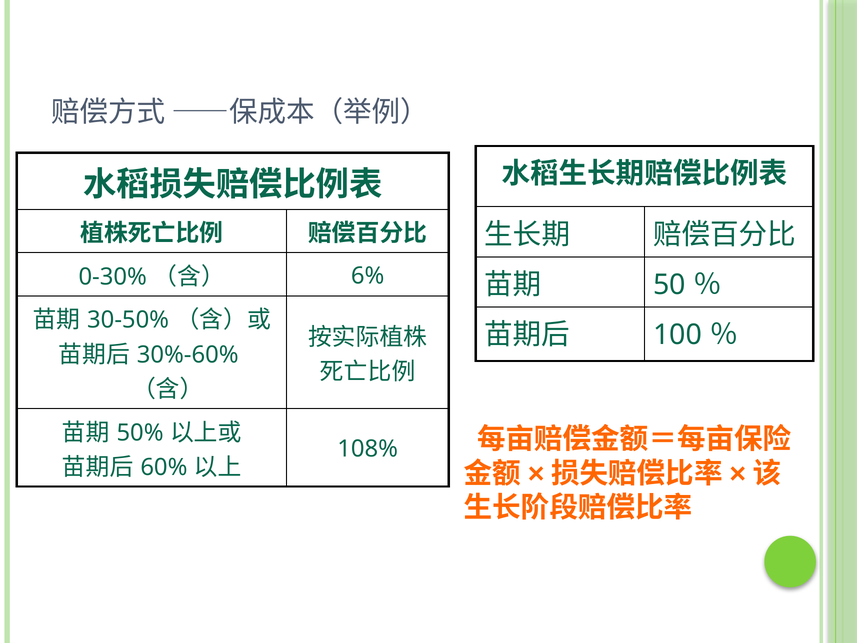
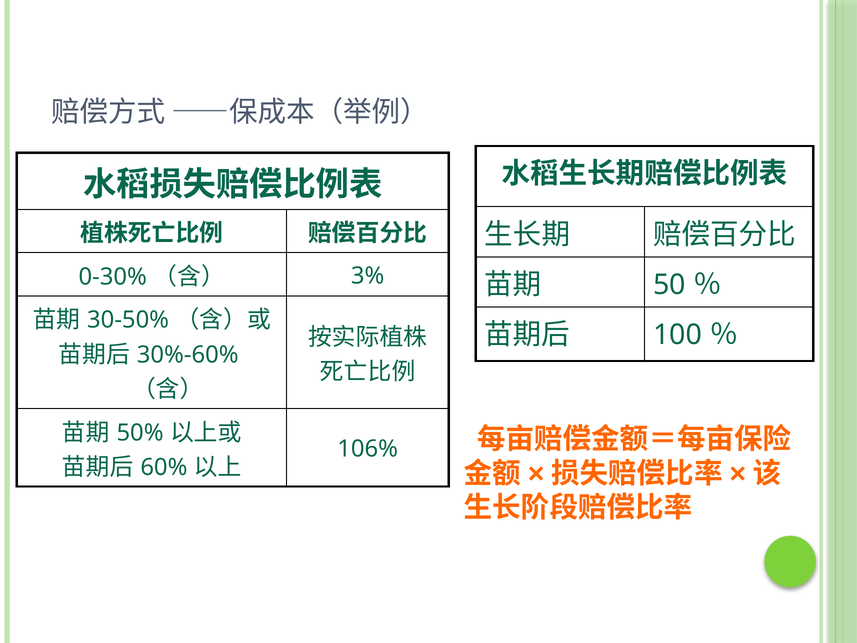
6%: 6% -> 3%
108%: 108% -> 106%
